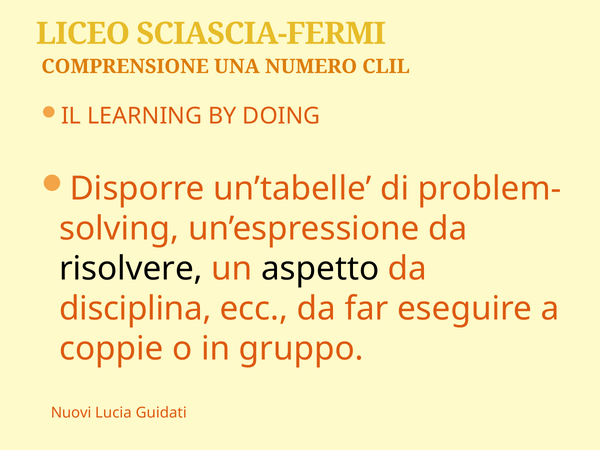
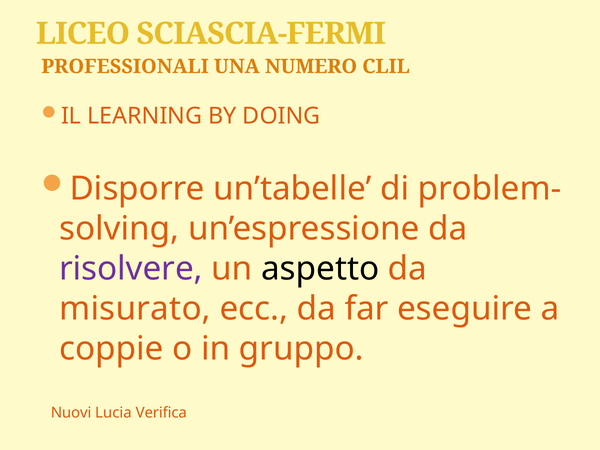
COMPRENSIONE: COMPRENSIONE -> PROFESSIONALI
risolvere colour: black -> purple
disciplina: disciplina -> misurato
Guidati: Guidati -> Verifica
